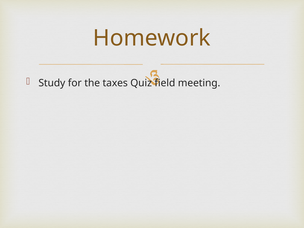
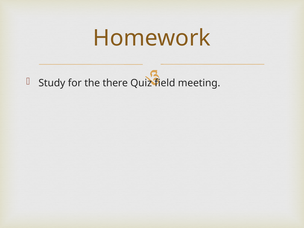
taxes: taxes -> there
